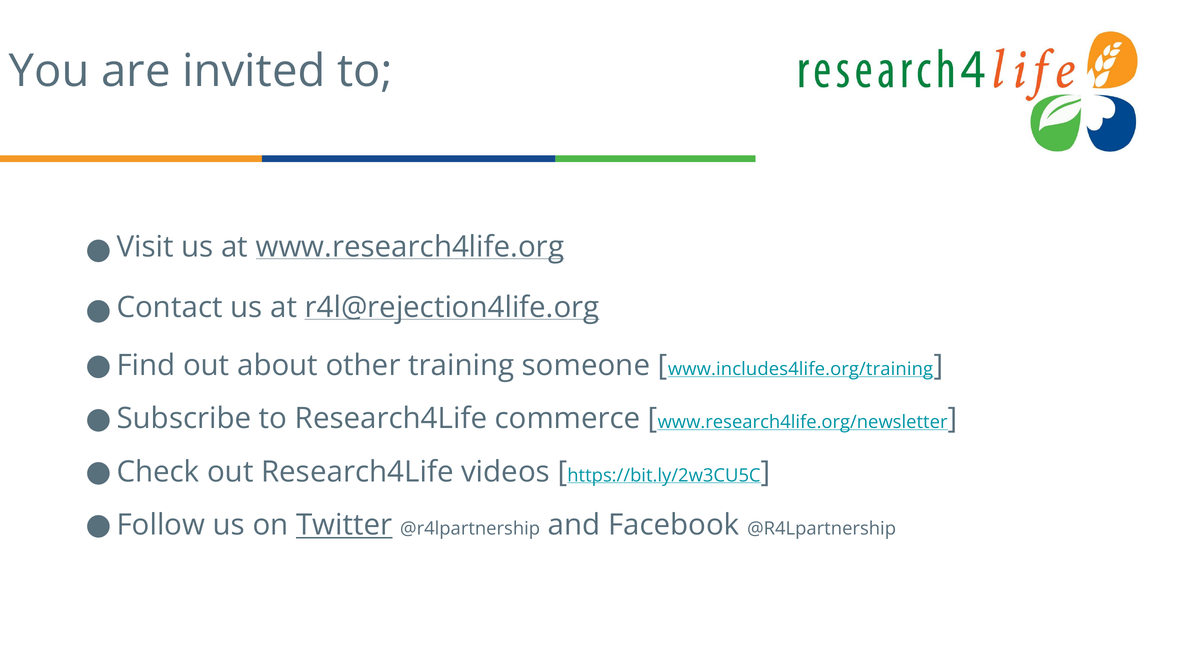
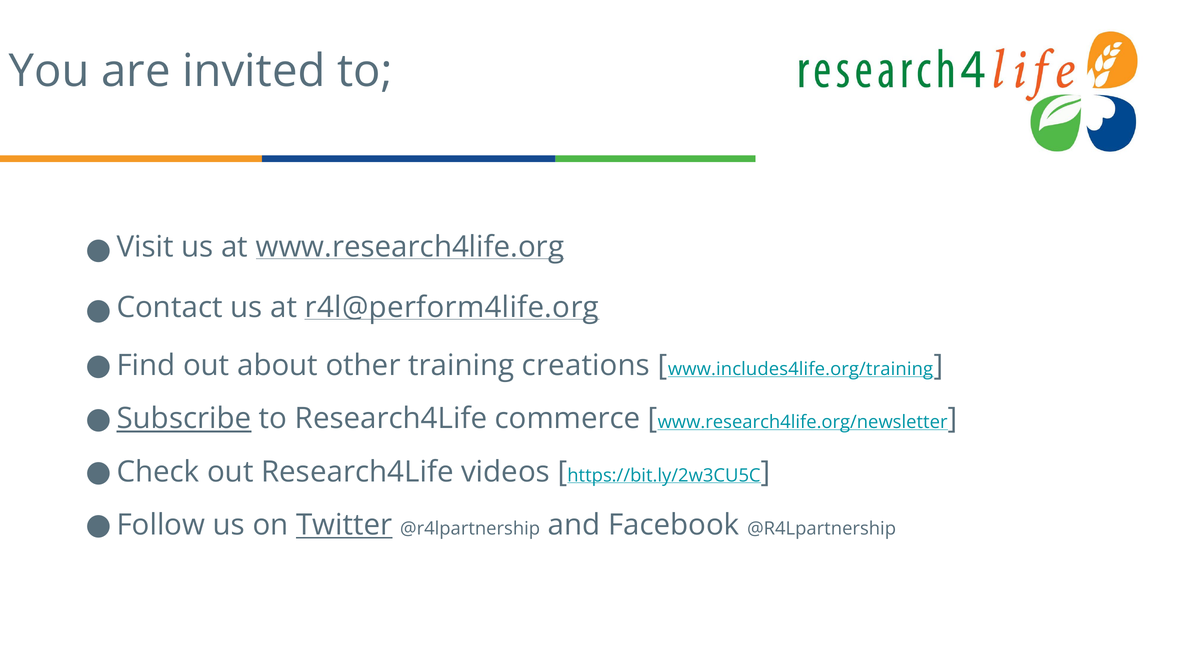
r4l@rejection4life.org: r4l@rejection4life.org -> r4l@perform4life.org
someone: someone -> creations
Subscribe underline: none -> present
